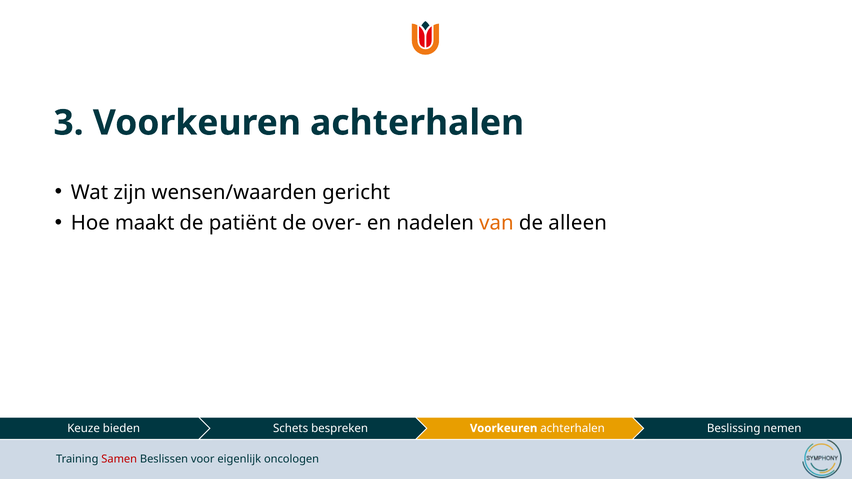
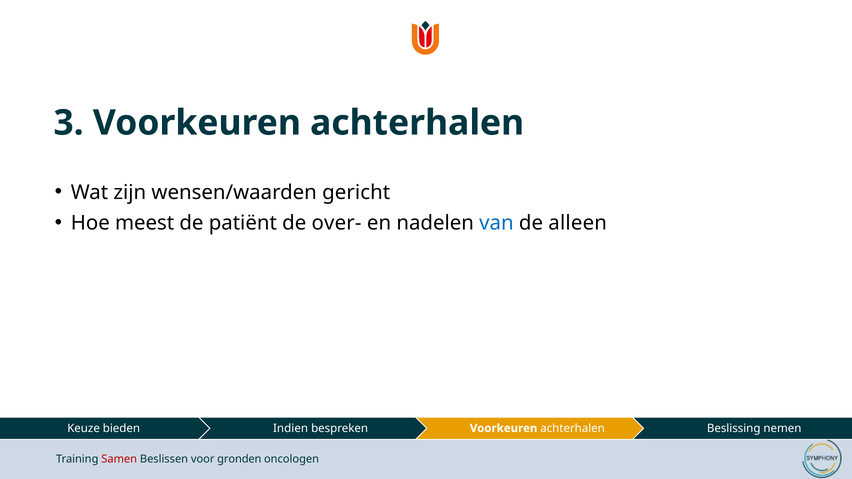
maakt: maakt -> meest
van colour: orange -> blue
Schets: Schets -> Indien
eigenlijk: eigenlijk -> gronden
